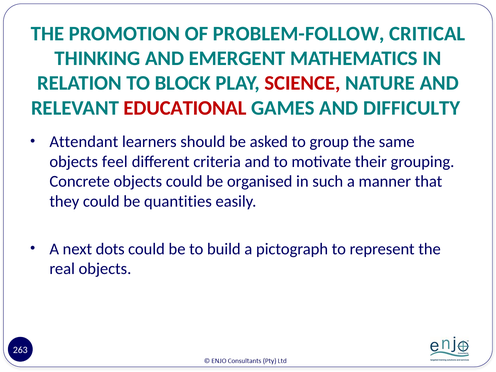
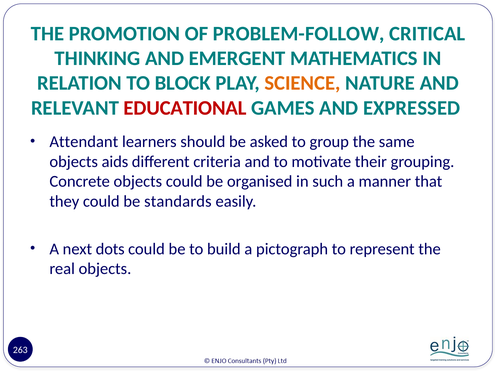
SCIENCE colour: red -> orange
DIFFICULTY: DIFFICULTY -> EXPRESSED
feel: feel -> aids
quantities: quantities -> standards
